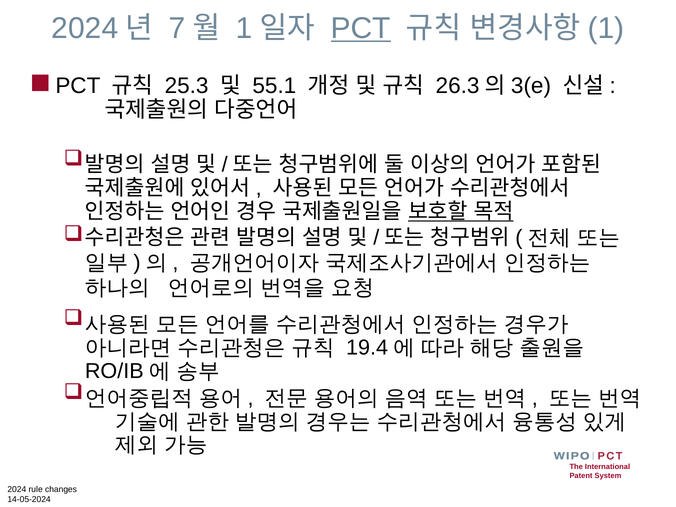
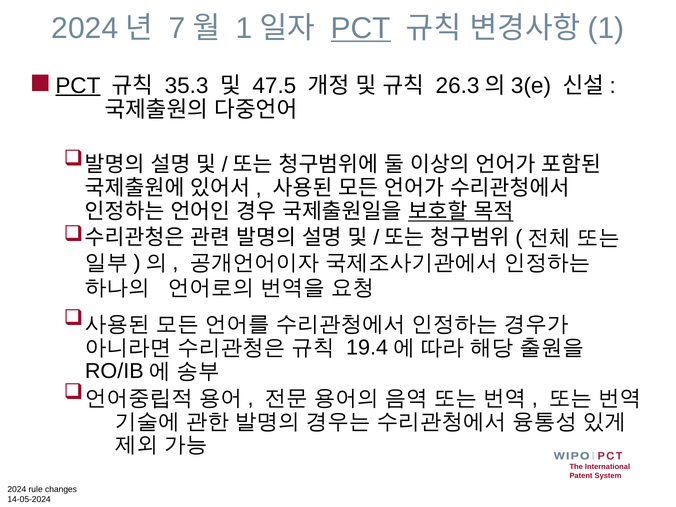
PCT at (78, 86) underline: none -> present
25.3: 25.3 -> 35.3
55.1: 55.1 -> 47.5
